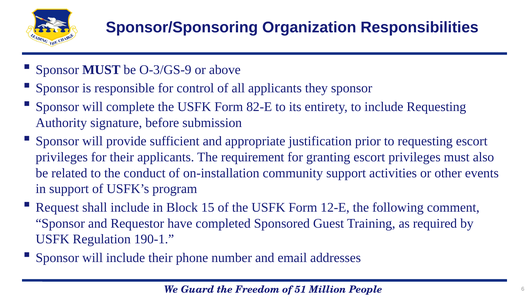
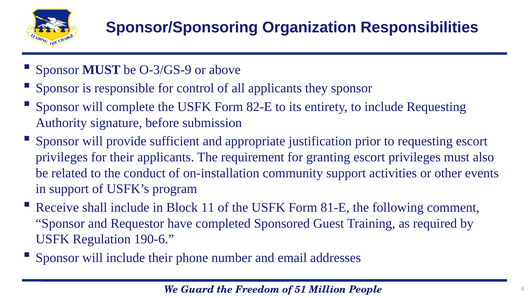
Request: Request -> Receive
15: 15 -> 11
12-E: 12-E -> 81-E
190-1: 190-1 -> 190-6
